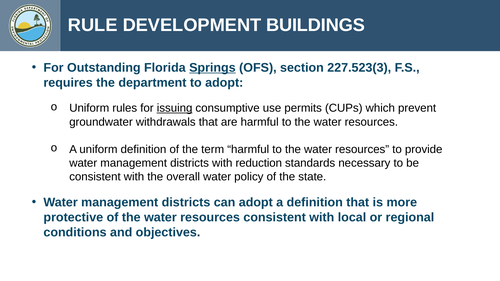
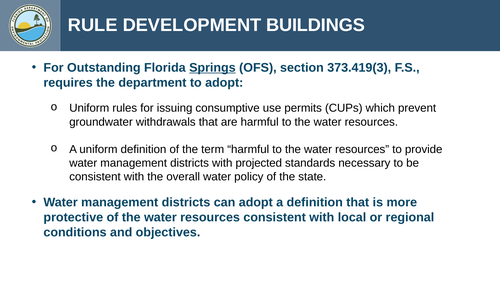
227.523(3: 227.523(3 -> 373.419(3
issuing underline: present -> none
reduction: reduction -> projected
